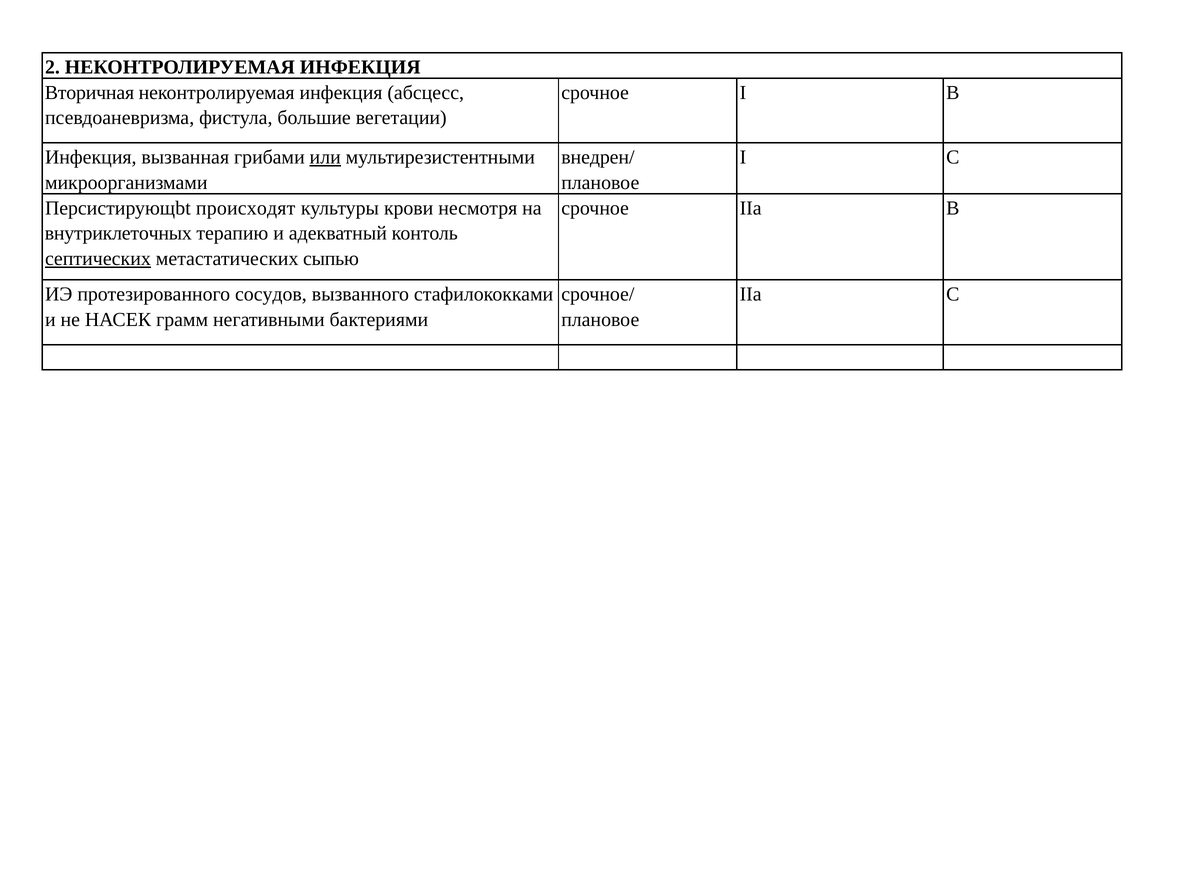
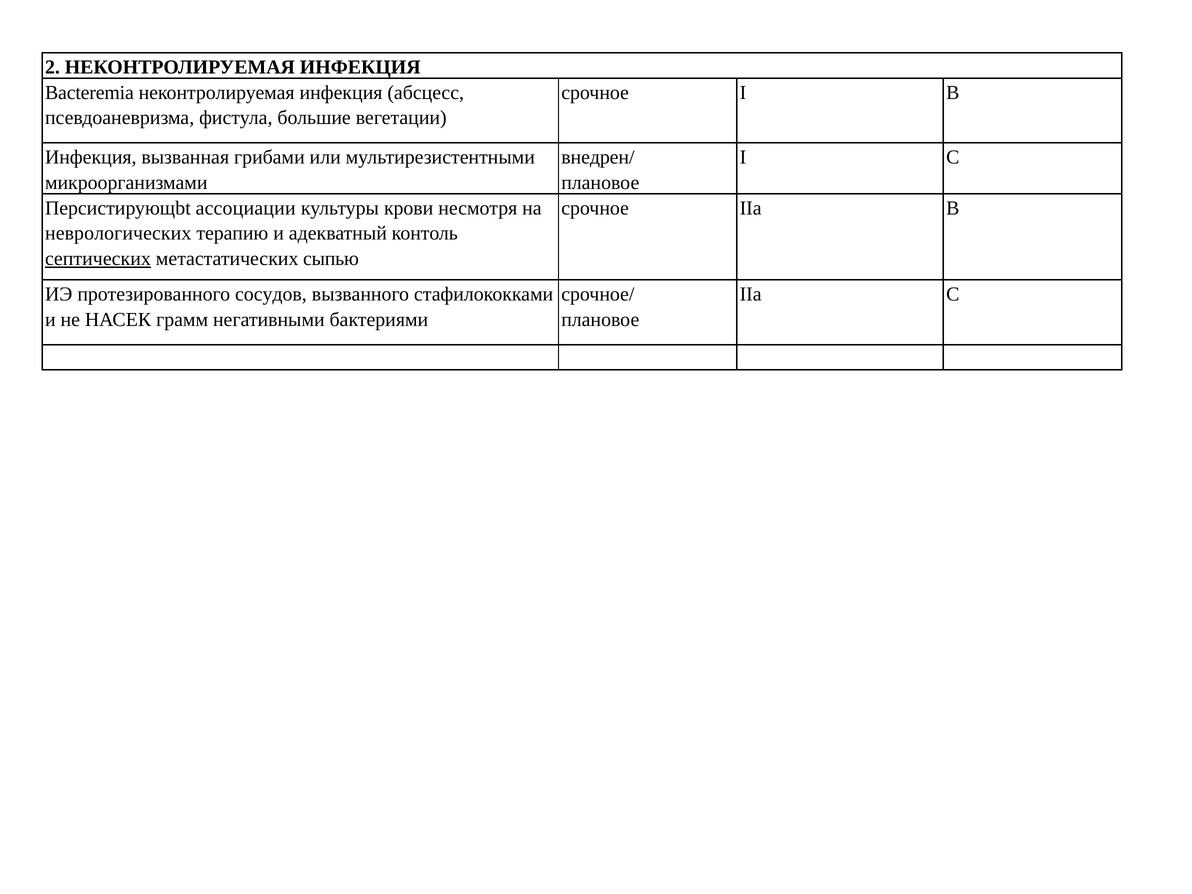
Вторичная: Вторичная -> Bacteremia
или underline: present -> none
происходят: происходят -> ассоциации
внутриклеточных: внутриклеточных -> неврологических
